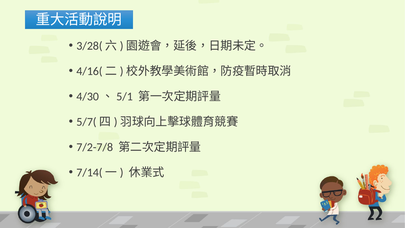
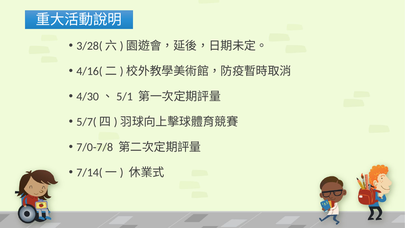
7/2-7/8: 7/2-7/8 -> 7/0-7/8
